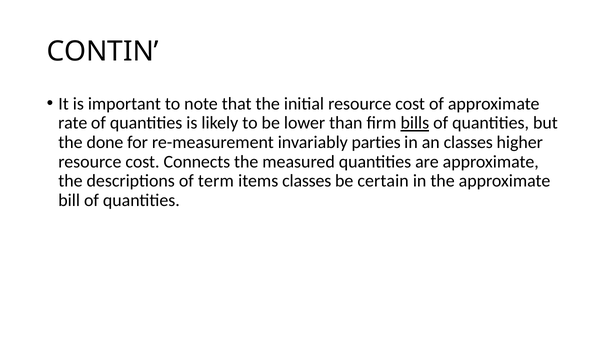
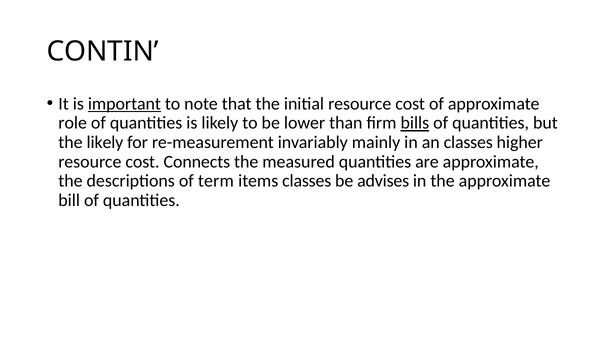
important underline: none -> present
rate: rate -> role
the done: done -> likely
parties: parties -> mainly
certain: certain -> advises
